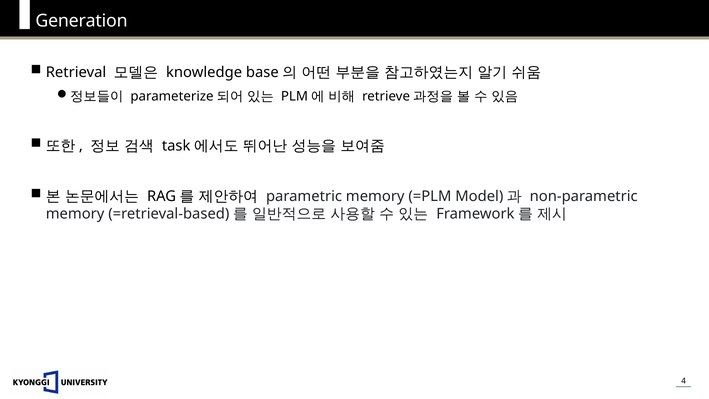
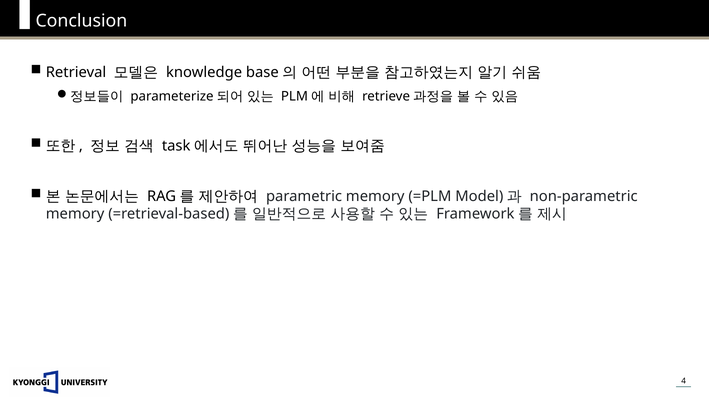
Generation: Generation -> Conclusion
